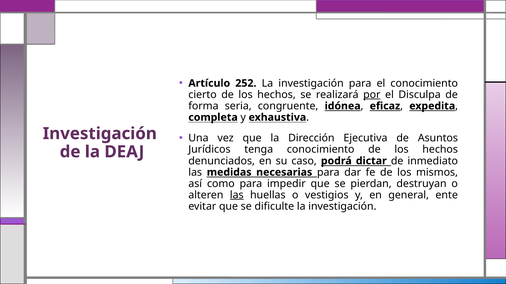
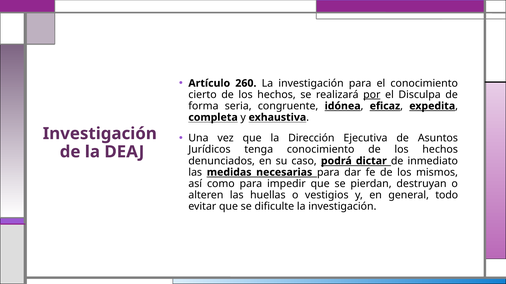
252: 252 -> 260
las at (237, 195) underline: present -> none
ente: ente -> todo
